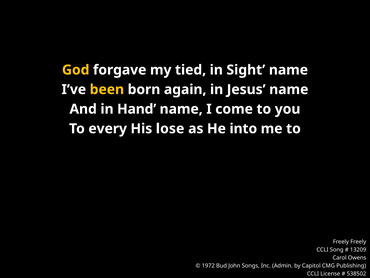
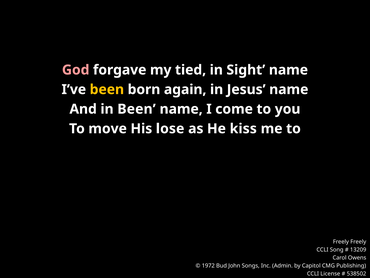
God colour: yellow -> pink
in Hand: Hand -> Been
every: every -> move
into: into -> kiss
